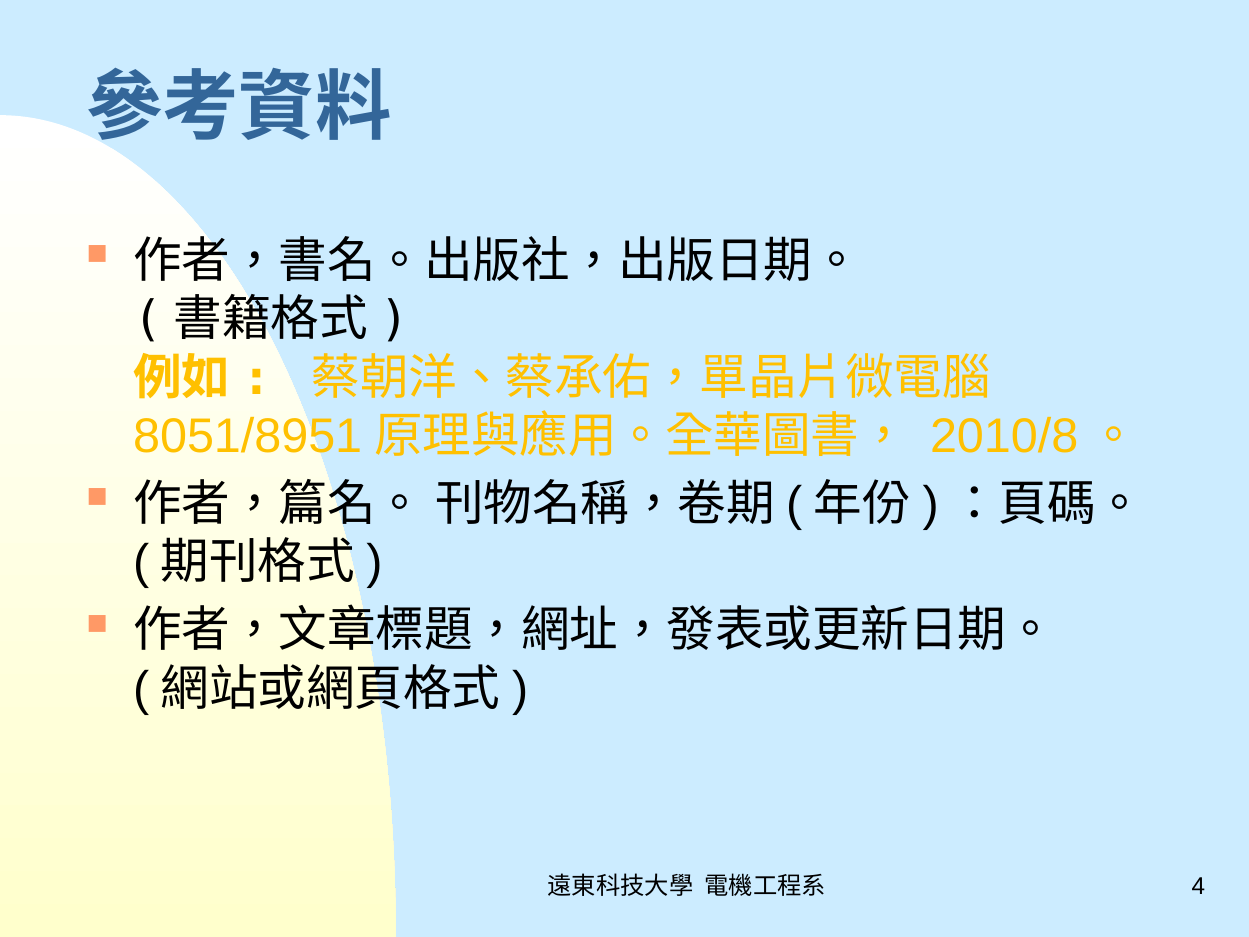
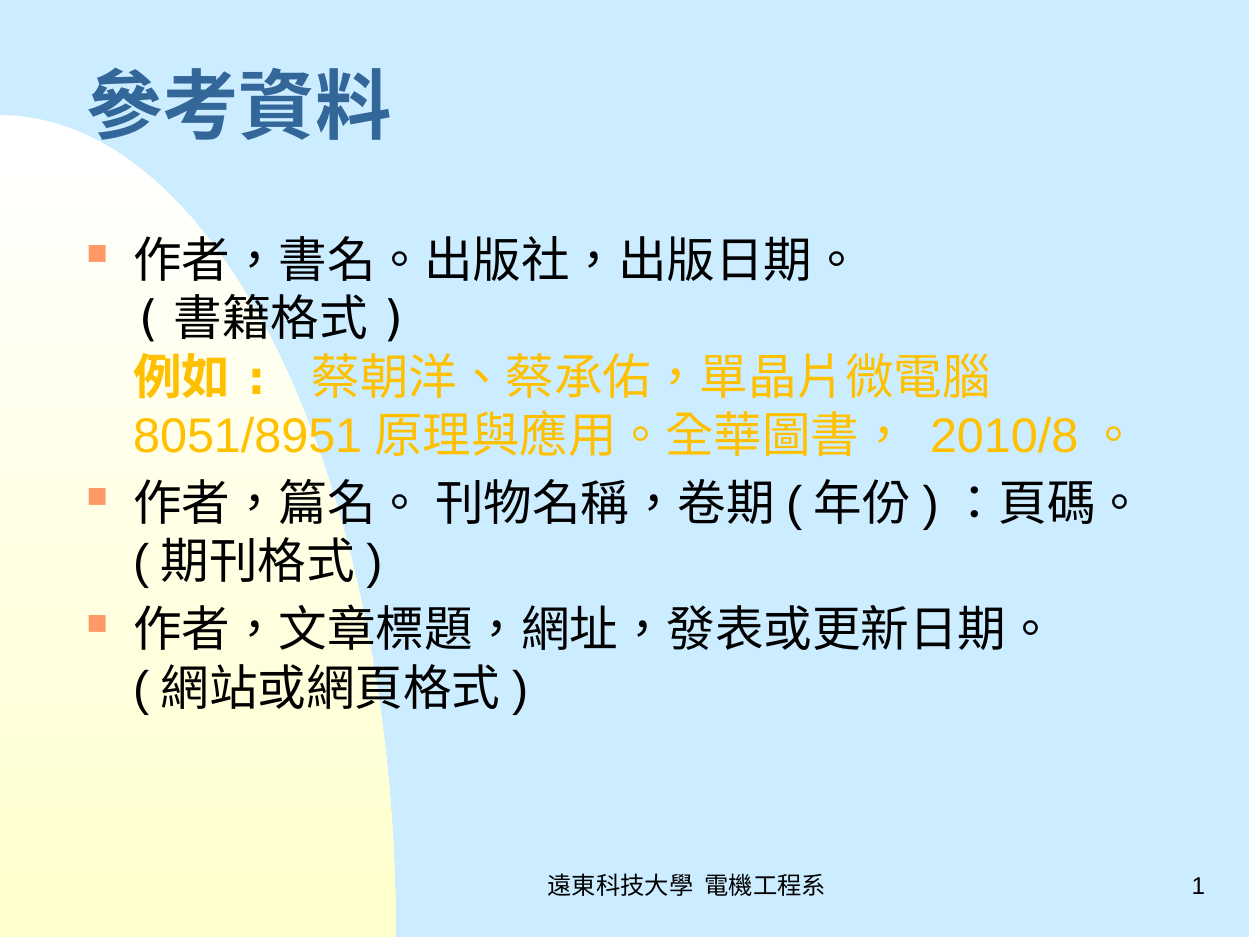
4: 4 -> 1
